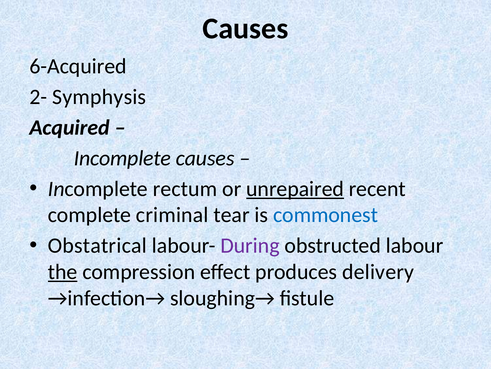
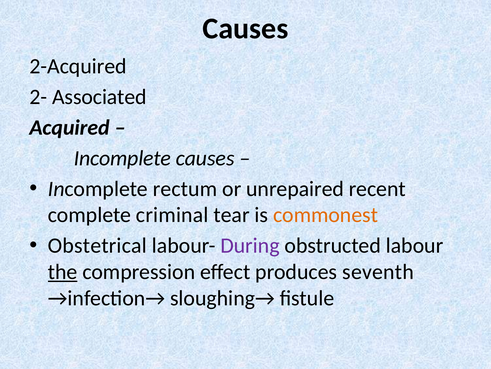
6-Acquired: 6-Acquired -> 2-Acquired
Symphysis: Symphysis -> Associated
unrepaired underline: present -> none
commonest colour: blue -> orange
Obstatrical: Obstatrical -> Obstetrical
delivery: delivery -> seventh
